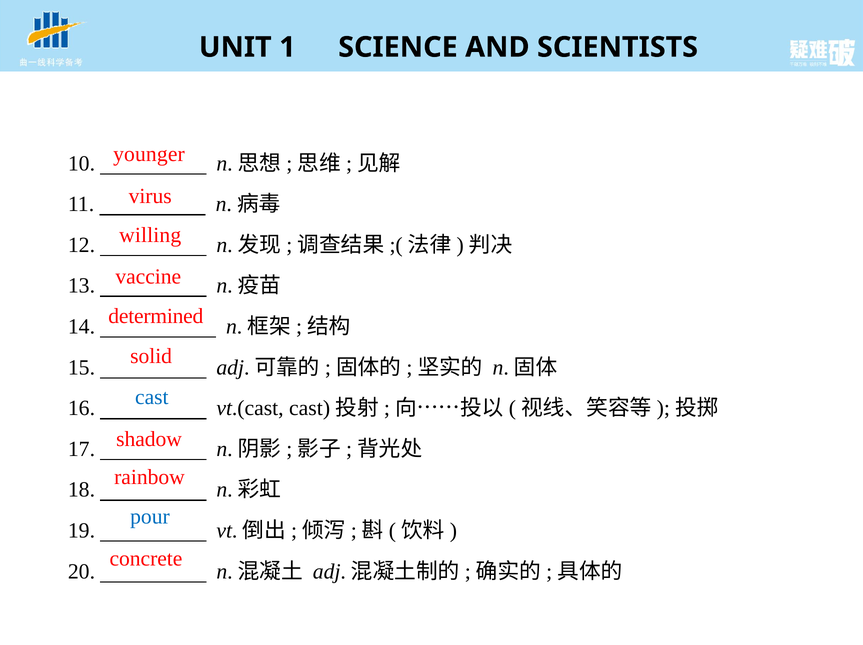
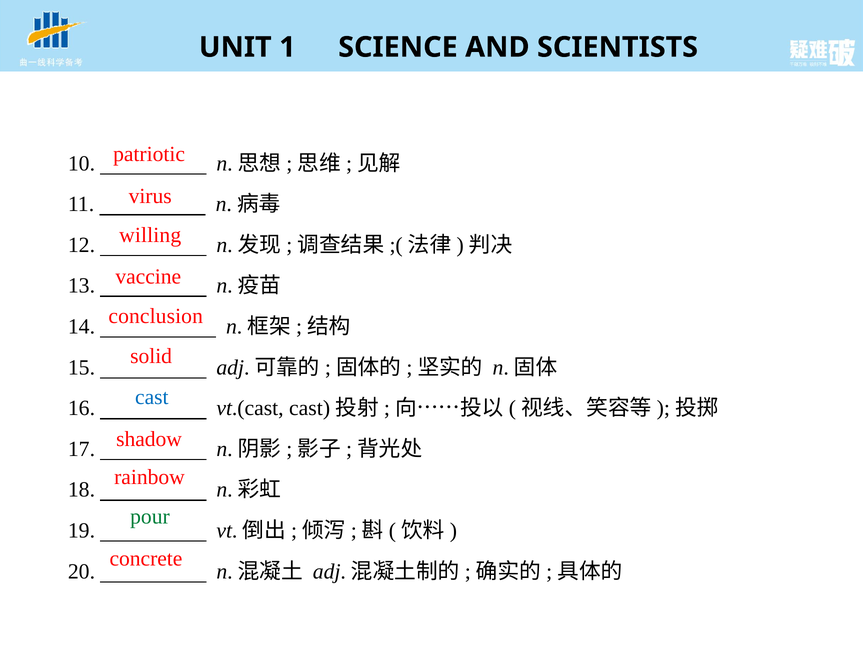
younger: younger -> patriotic
determined: determined -> conclusion
pour colour: blue -> green
